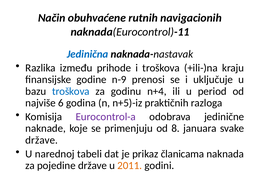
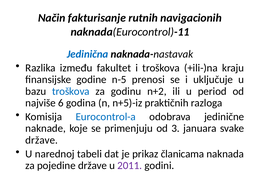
obuhvaćene: obuhvaćene -> fakturisanje
prihode: prihode -> fakultet
n-9: n-9 -> n-5
n+4: n+4 -> n+2
Eurocontrol-a colour: purple -> blue
8: 8 -> 3
2011 colour: orange -> purple
